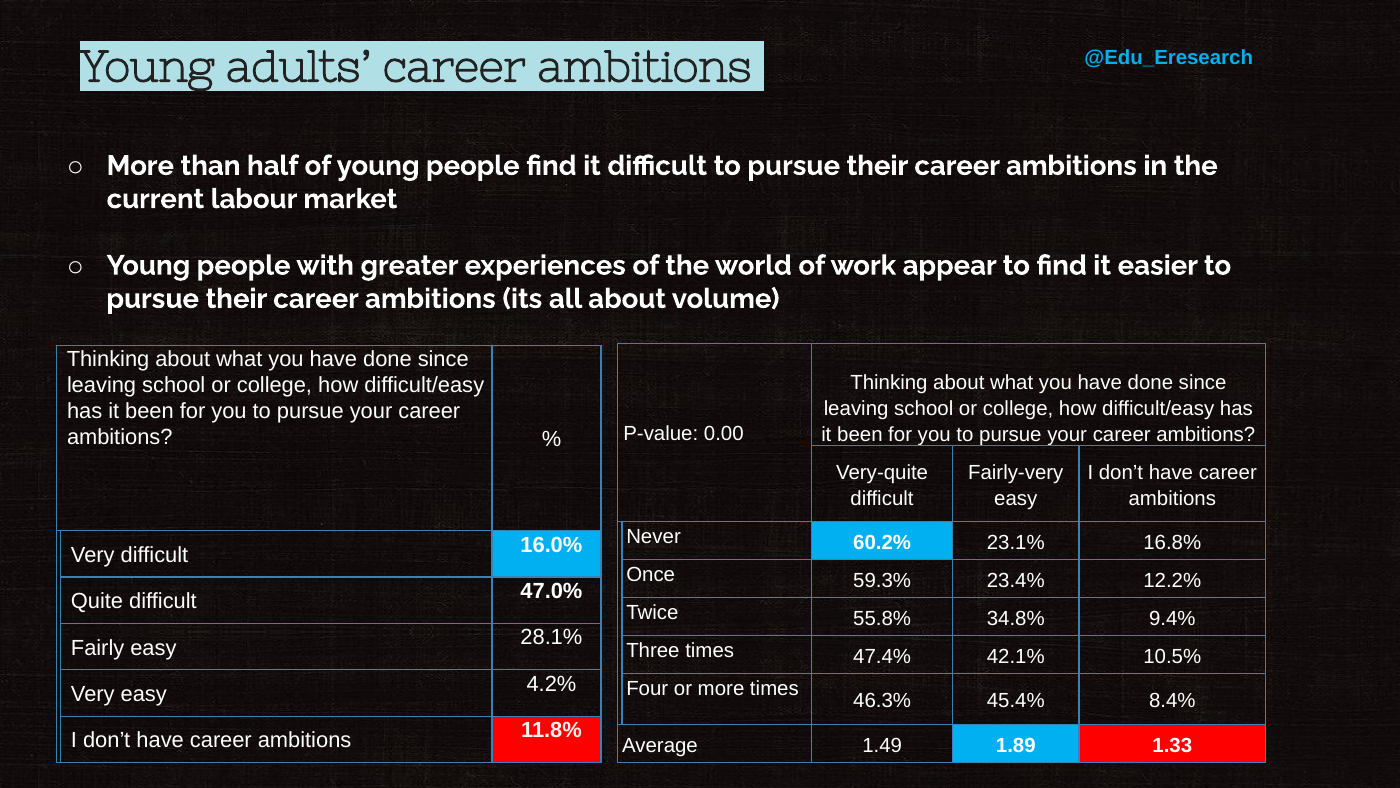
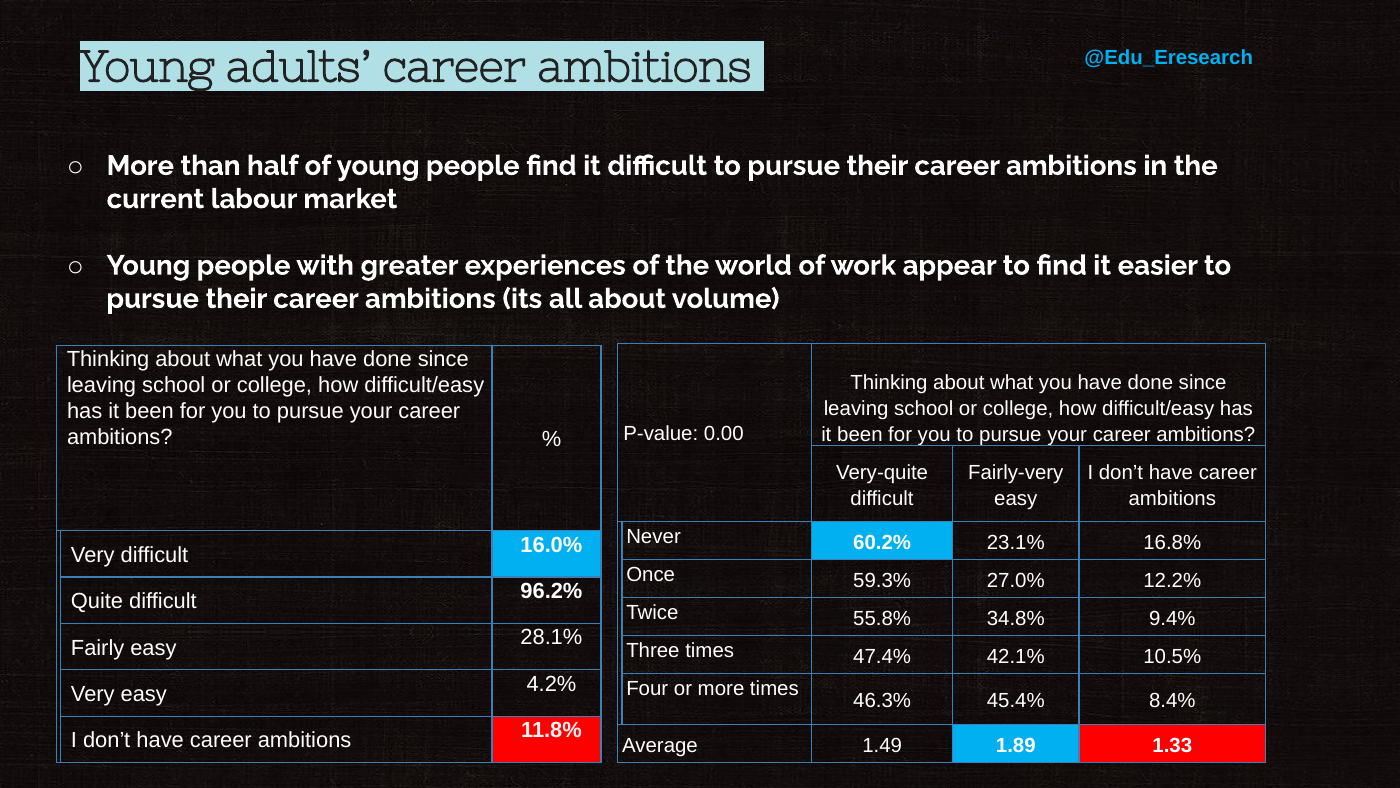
23.4%: 23.4% -> 27.0%
47.0%: 47.0% -> 96.2%
